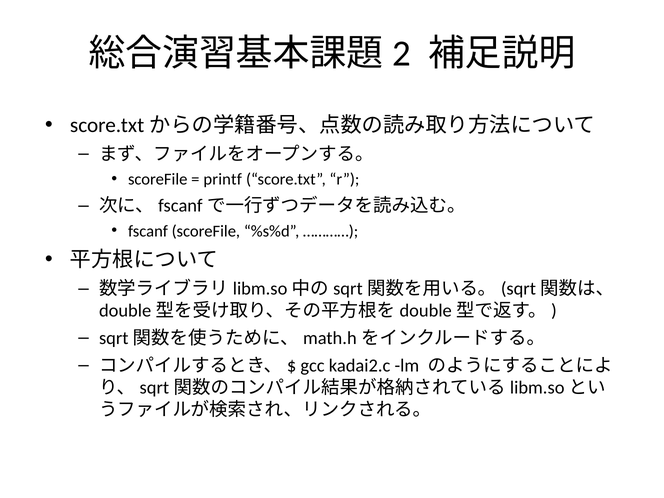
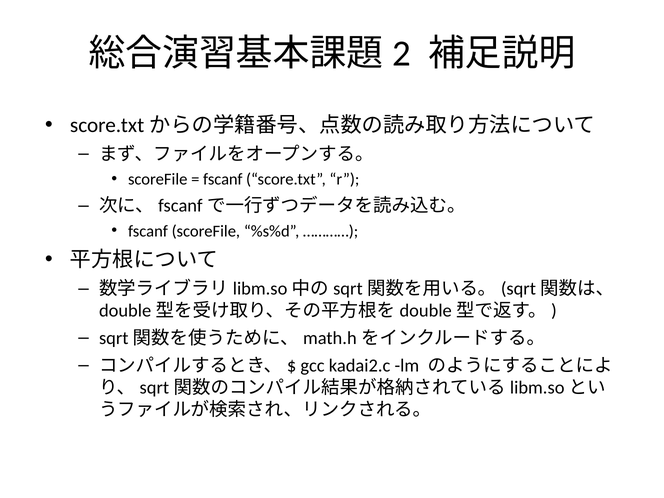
printf at (223, 179): printf -> fscanf
